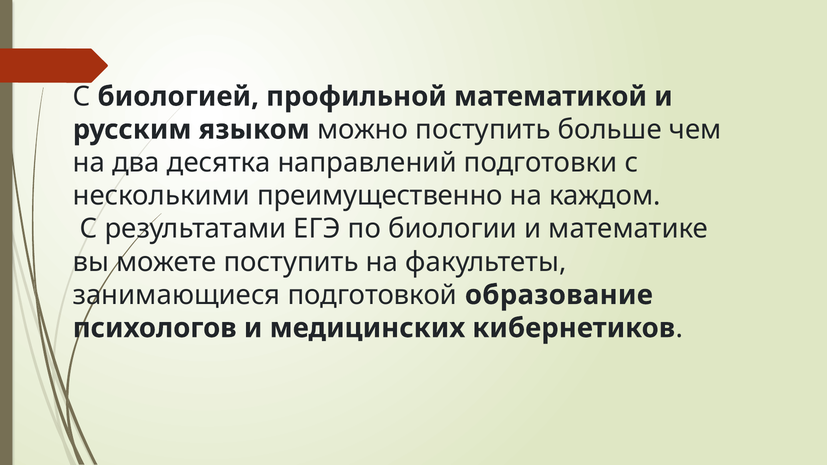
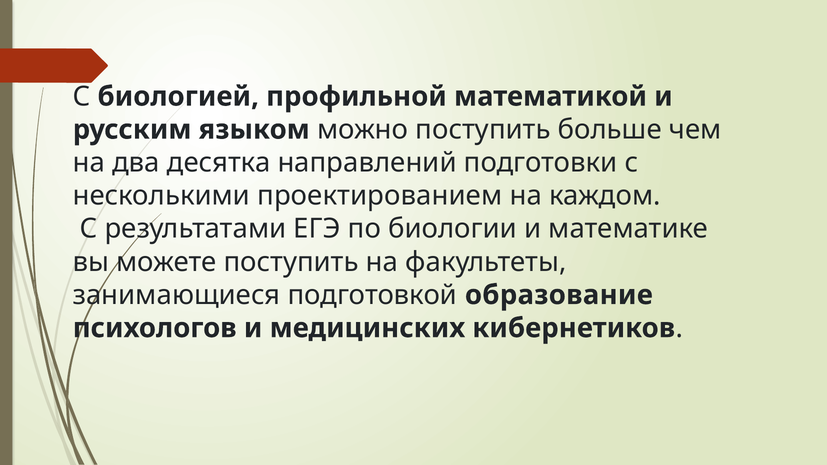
преимущественно: преимущественно -> проектированием
